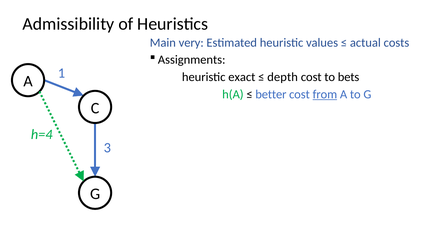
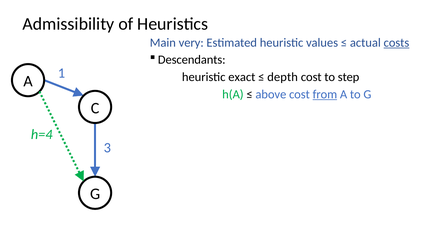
costs underline: none -> present
Assignments: Assignments -> Descendants
bets: bets -> step
better: better -> above
